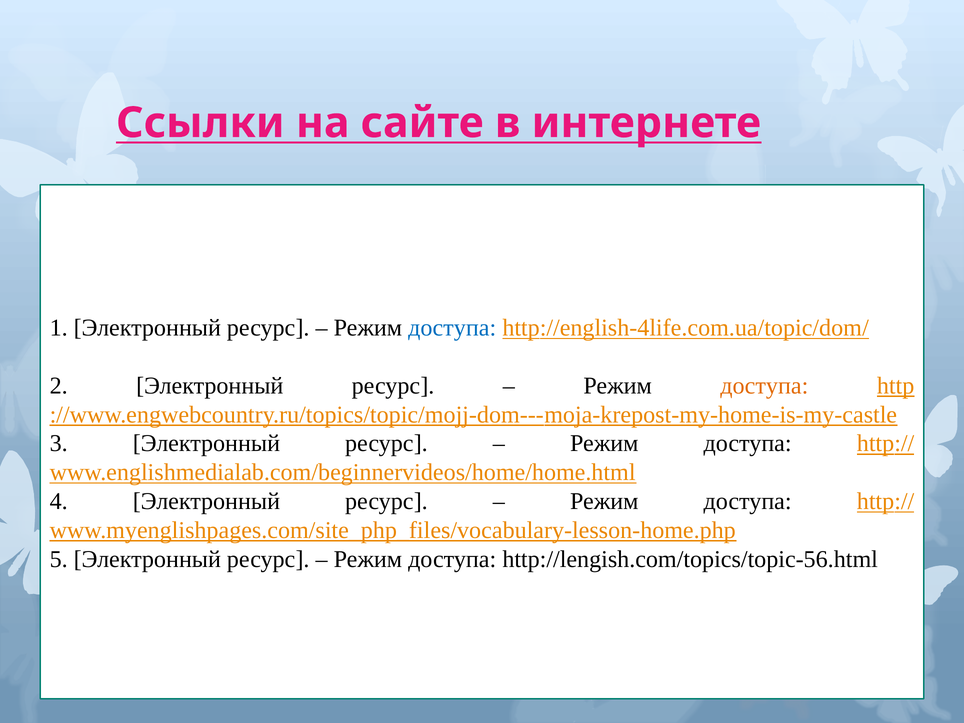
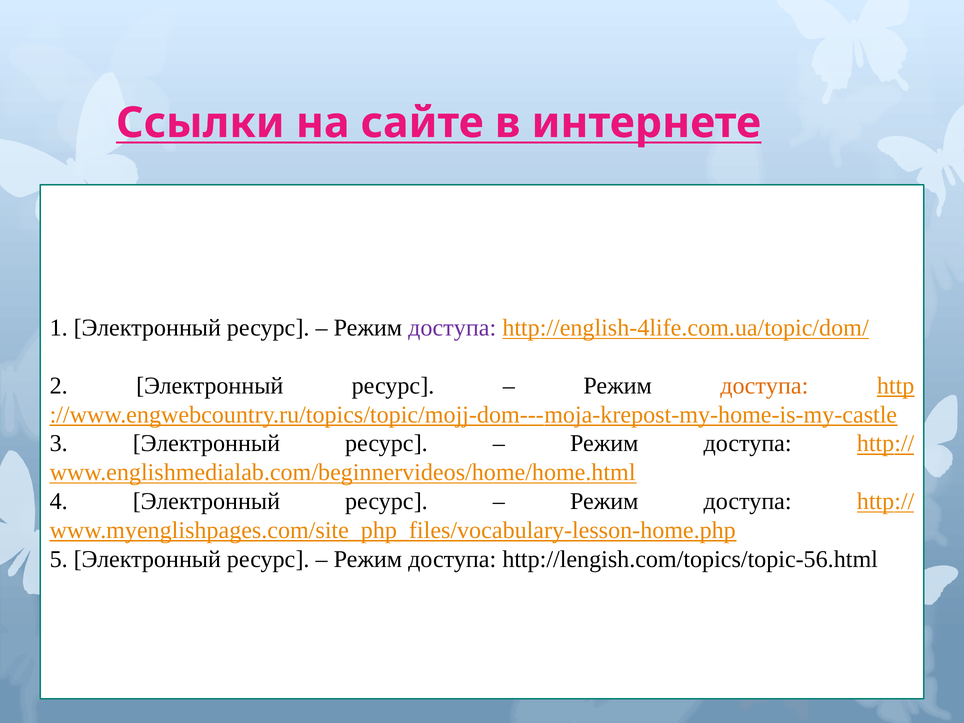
доступа at (452, 328) colour: blue -> purple
